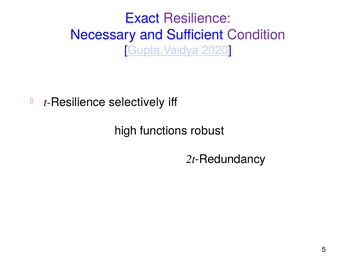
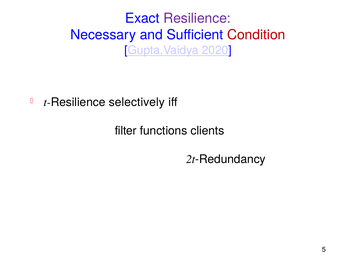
Condition colour: purple -> red
high: high -> filter
robust: robust -> clients
